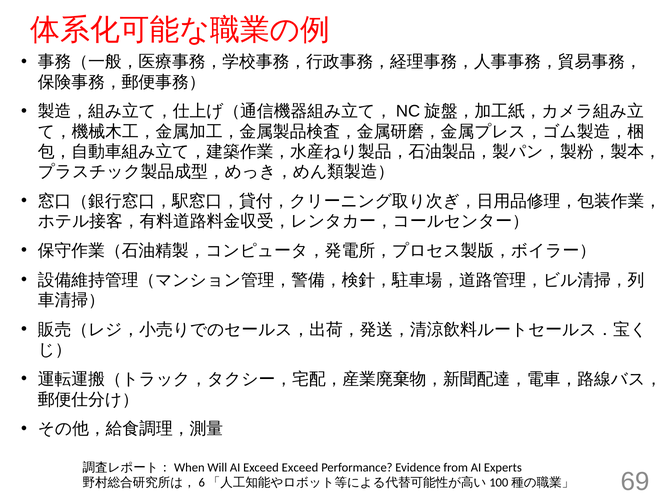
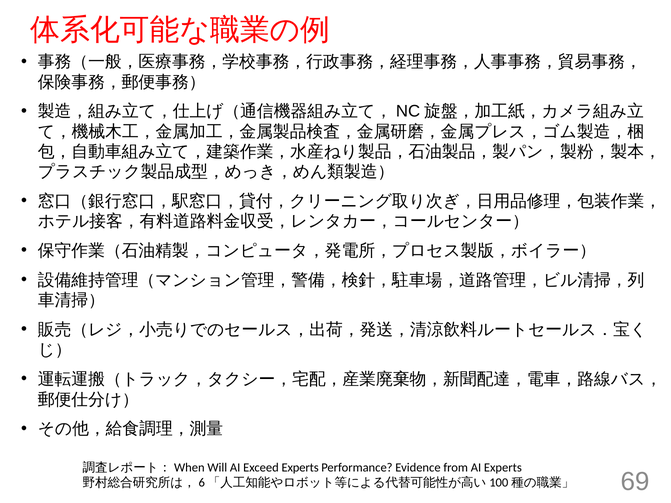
Exceed Exceed: Exceed -> Experts
